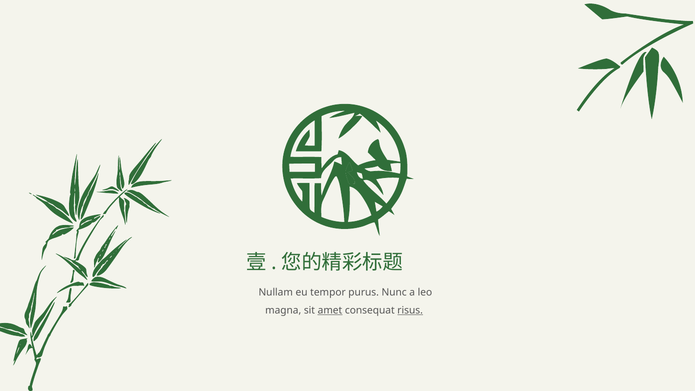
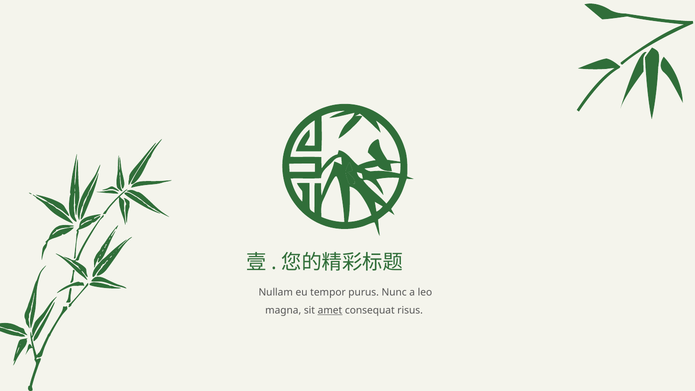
risus underline: present -> none
